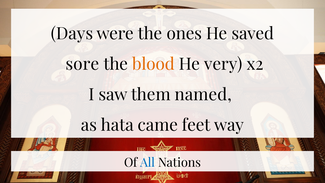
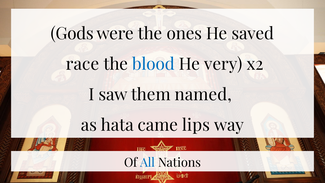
Days: Days -> Gods
sore: sore -> race
blood colour: orange -> blue
feet: feet -> lips
